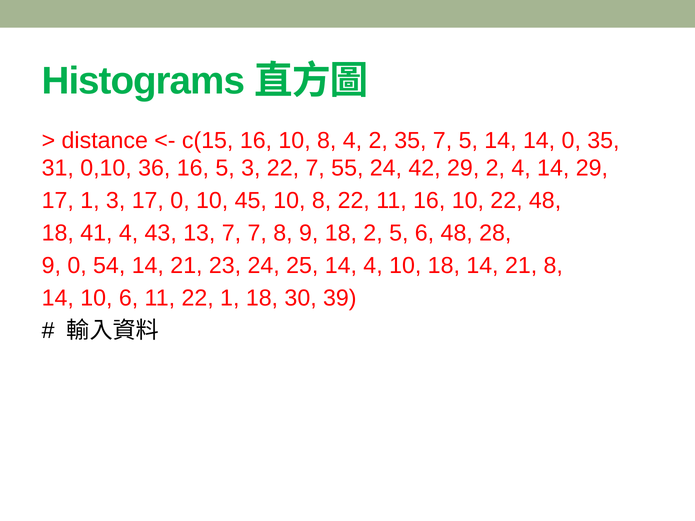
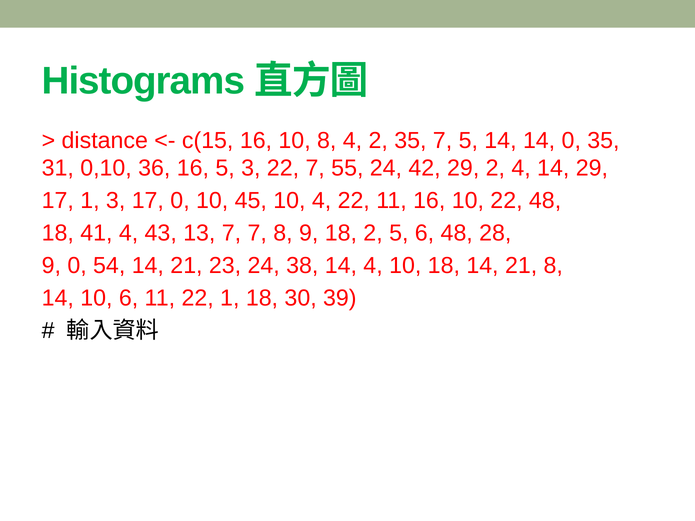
45 10 8: 8 -> 4
25: 25 -> 38
